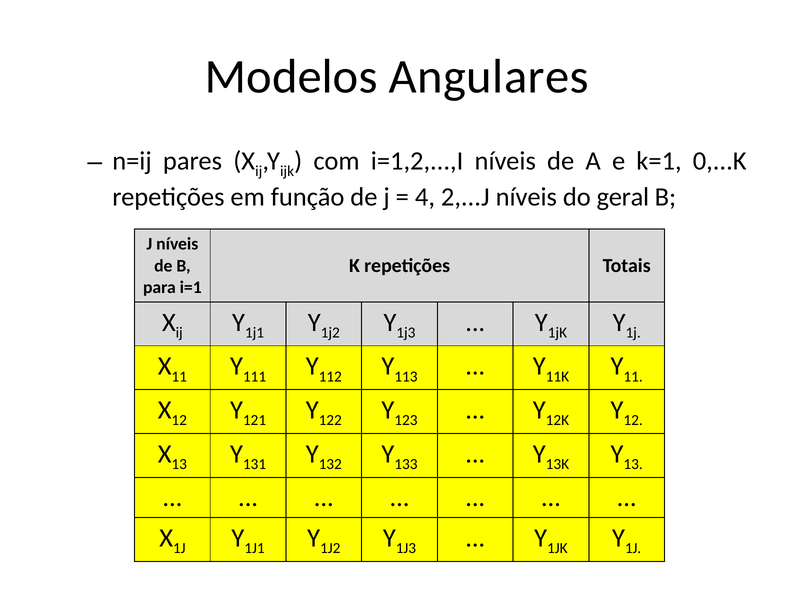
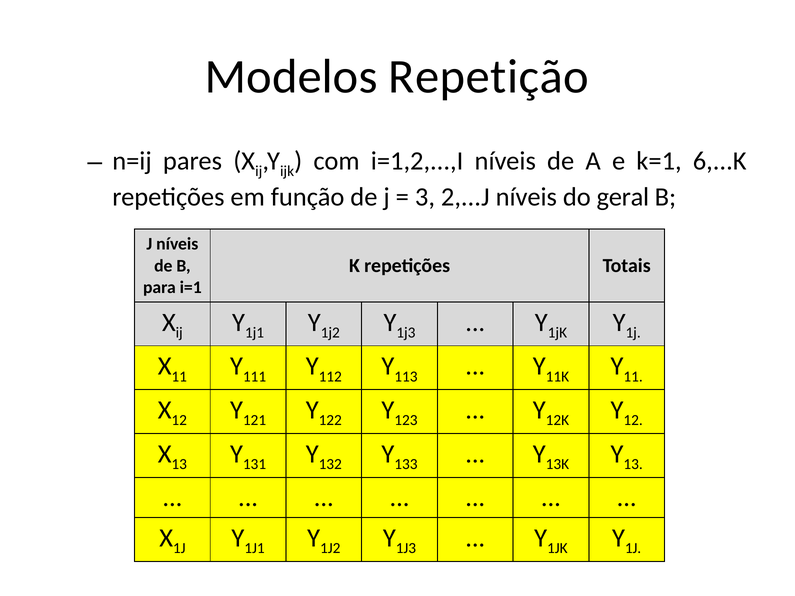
Angulares: Angulares -> Repetição
0,...K: 0,...K -> 6,...K
4: 4 -> 3
